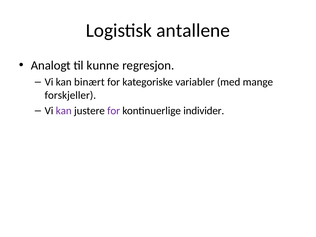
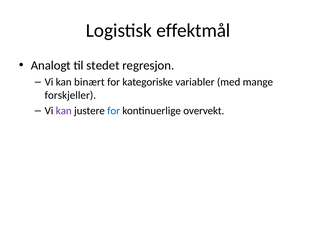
antallene: antallene -> effektmål
kunne: kunne -> stedet
for at (114, 111) colour: purple -> blue
individer: individer -> overvekt
